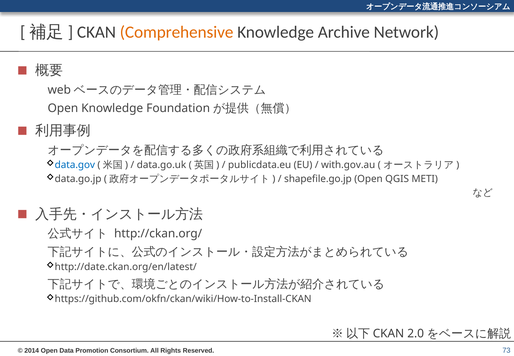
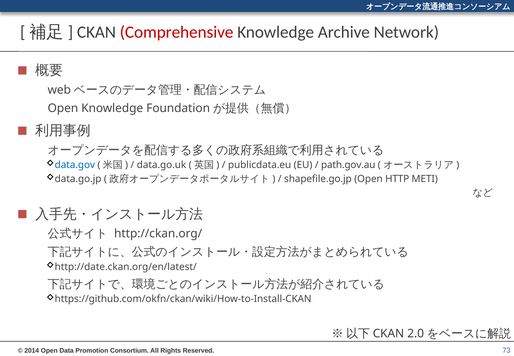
Comprehensive colour: orange -> red
with.gov.au: with.gov.au -> path.gov.au
QGIS: QGIS -> HTTP
